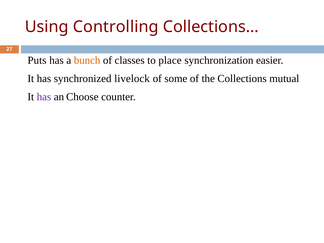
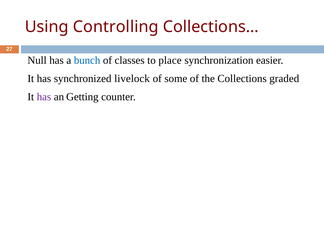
Puts: Puts -> Null
bunch colour: orange -> blue
mutual: mutual -> graded
Choose: Choose -> Getting
